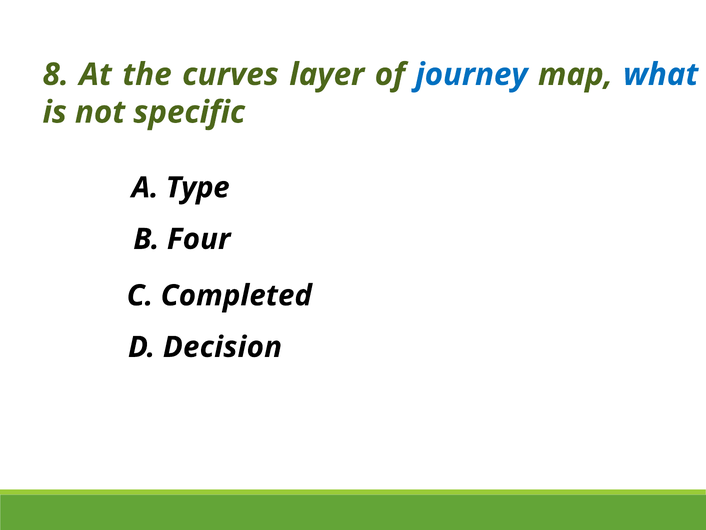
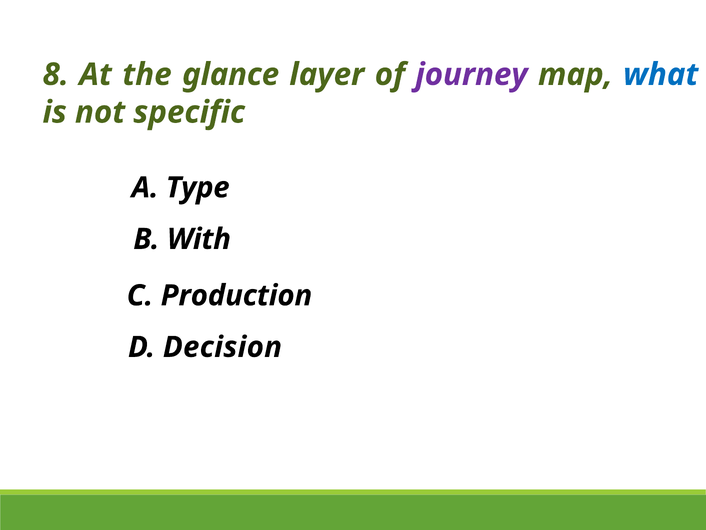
curves: curves -> glance
journey colour: blue -> purple
Four: Four -> With
Completed: Completed -> Production
